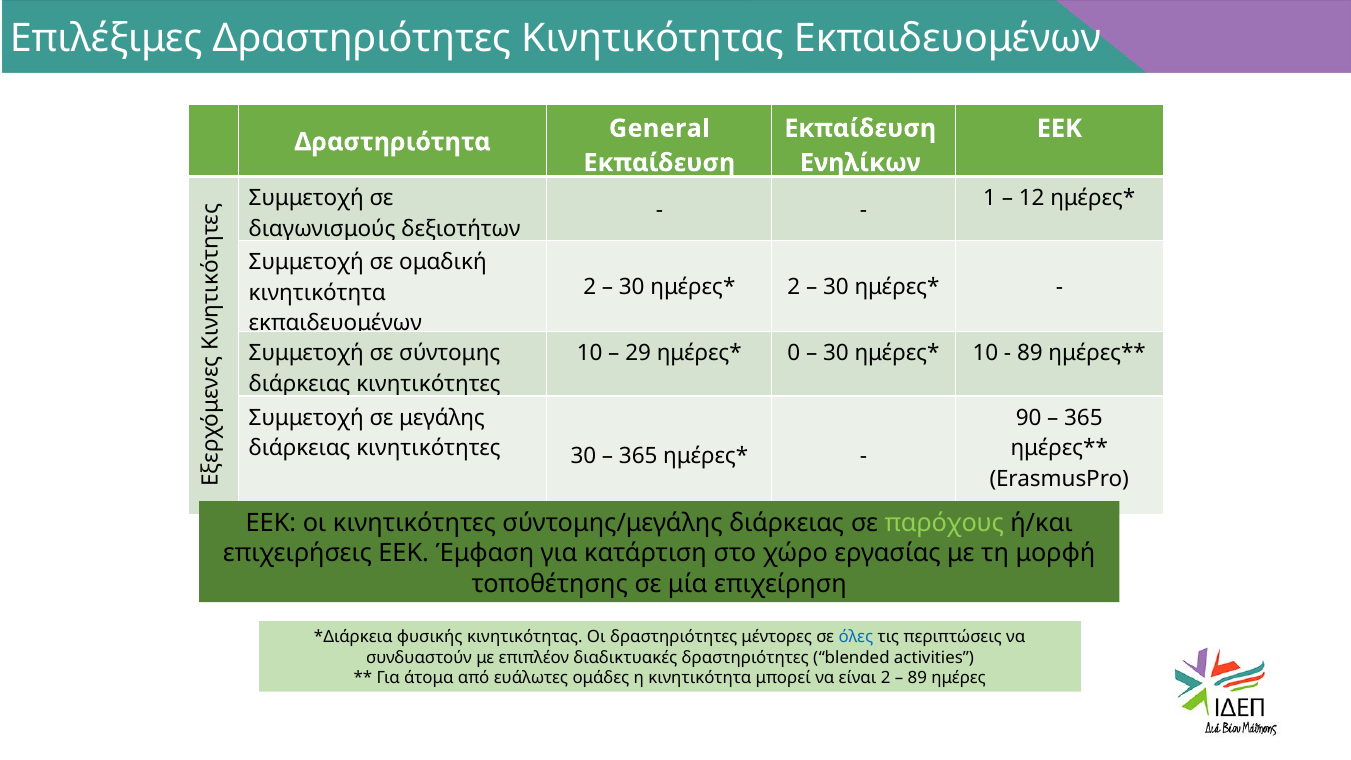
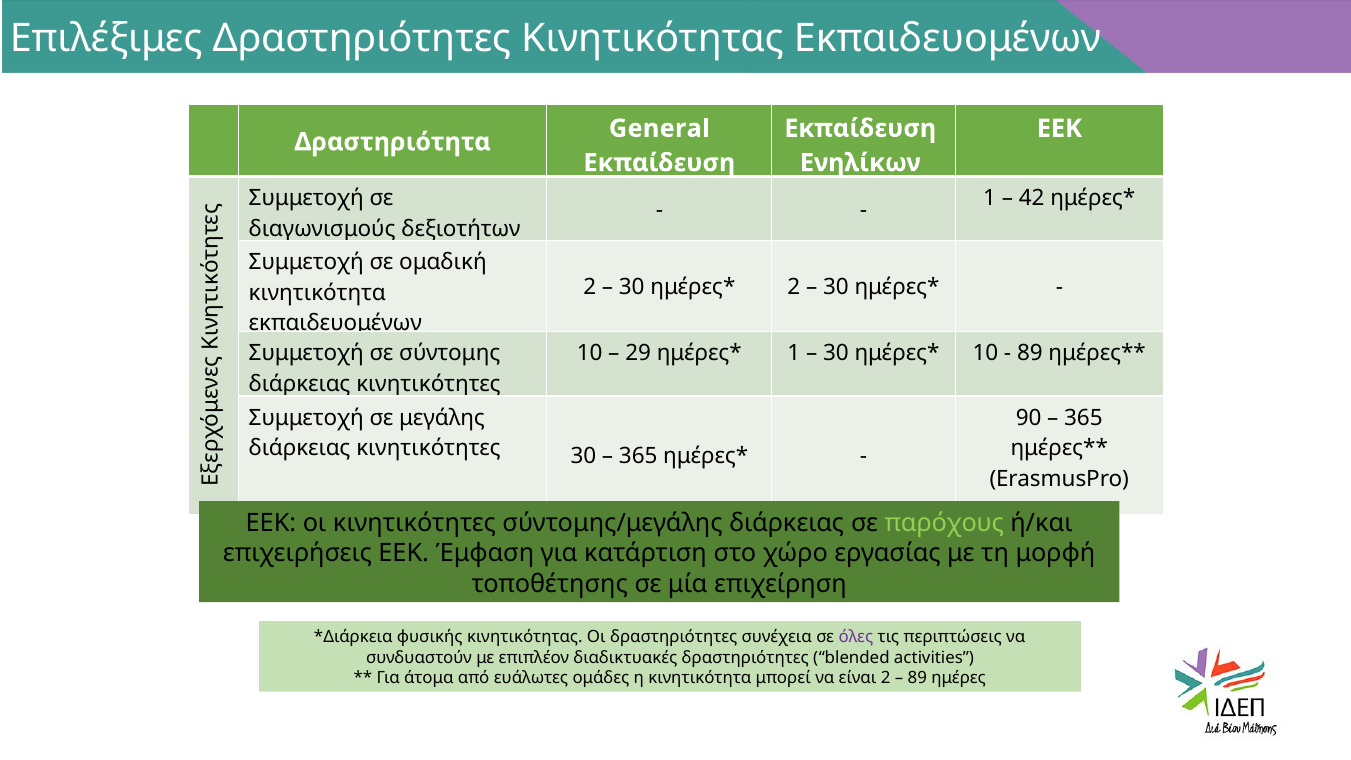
12: 12 -> 42
0 at (794, 353): 0 -> 1
μέντορες: μέντορες -> συνέχεια
όλες colour: blue -> purple
